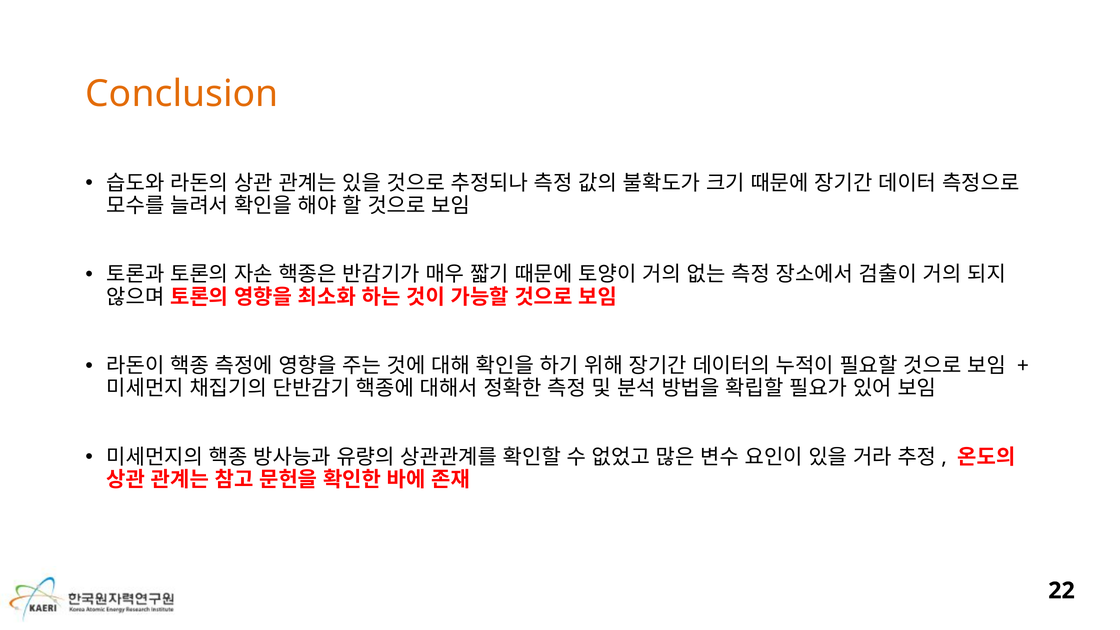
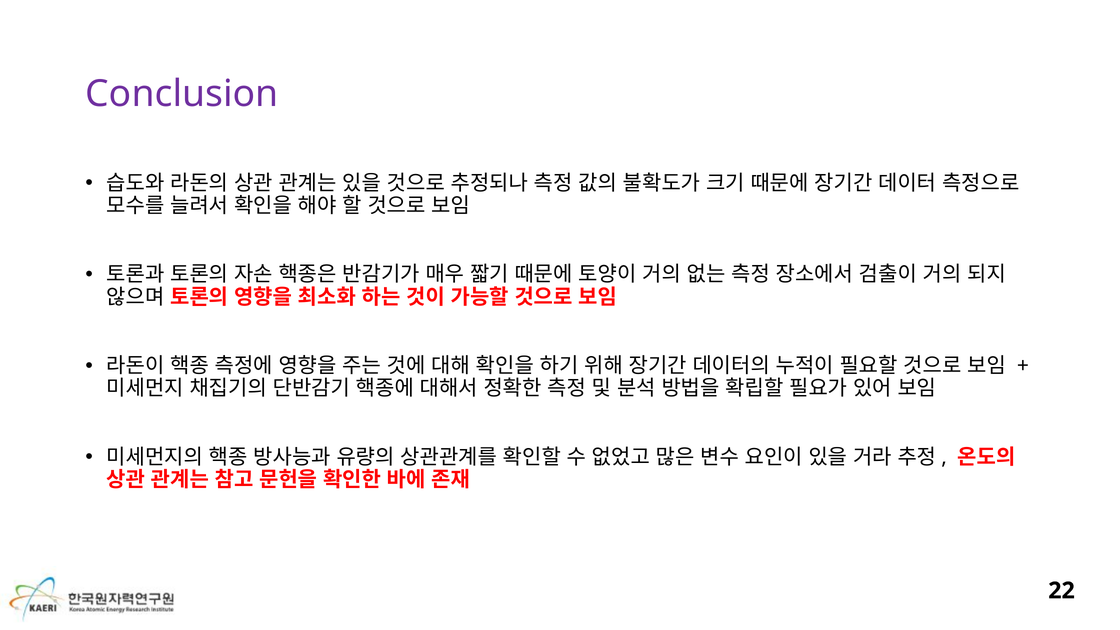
Conclusion colour: orange -> purple
